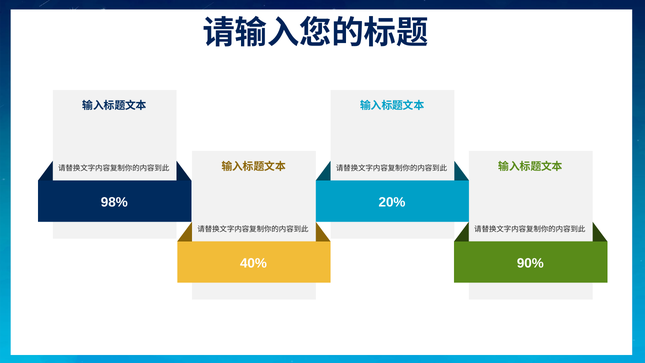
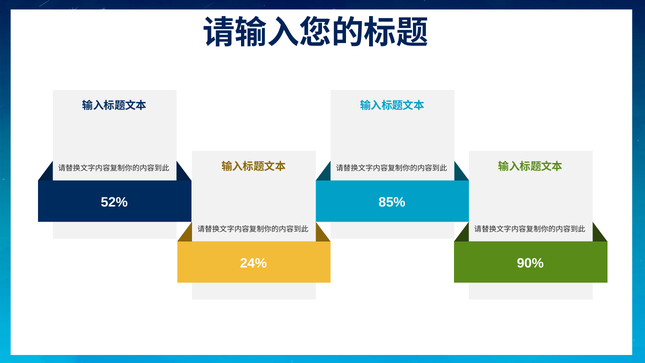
98%: 98% -> 52%
20%: 20% -> 85%
40%: 40% -> 24%
